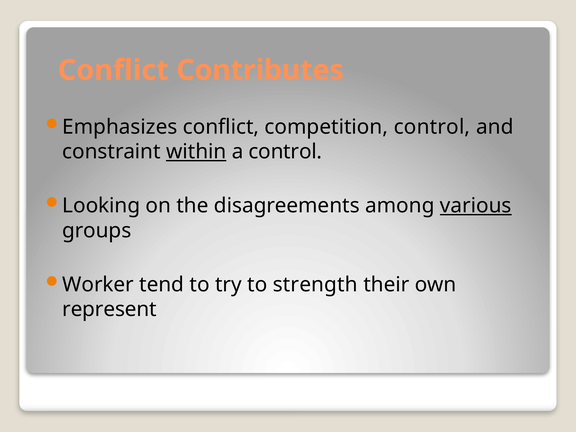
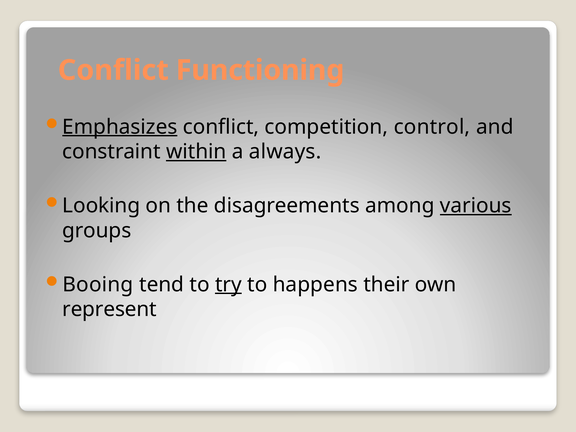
Contributes: Contributes -> Functioning
Emphasizes underline: none -> present
a control: control -> always
Worker: Worker -> Booing
try underline: none -> present
strength: strength -> happens
